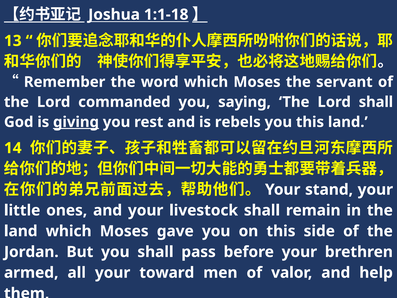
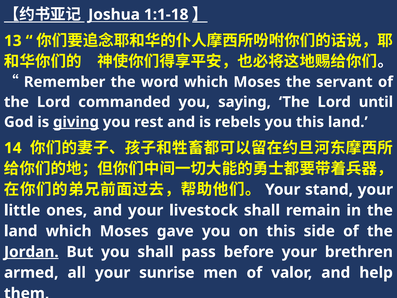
Lord shall: shall -> until
Jordan underline: none -> present
toward: toward -> sunrise
